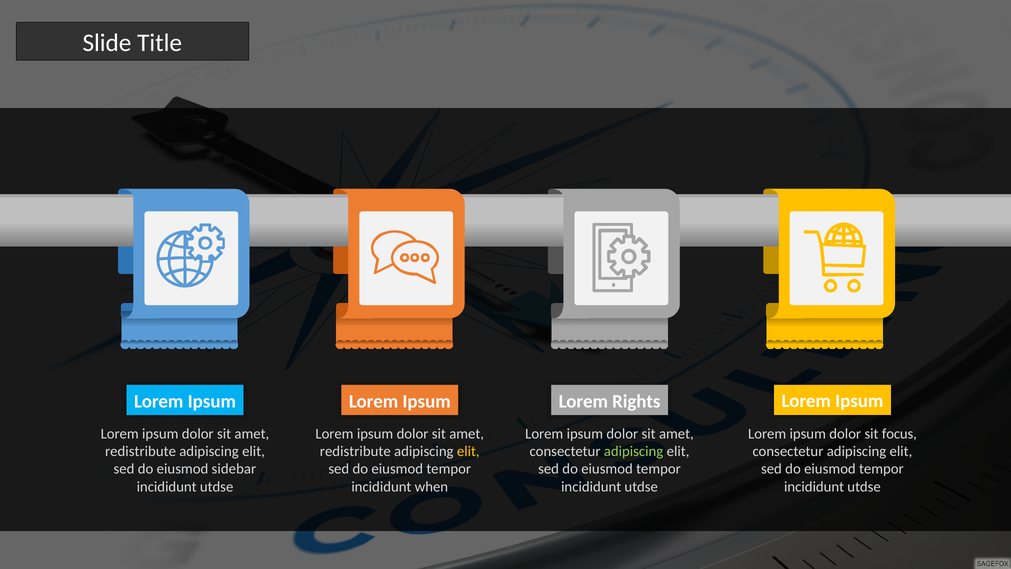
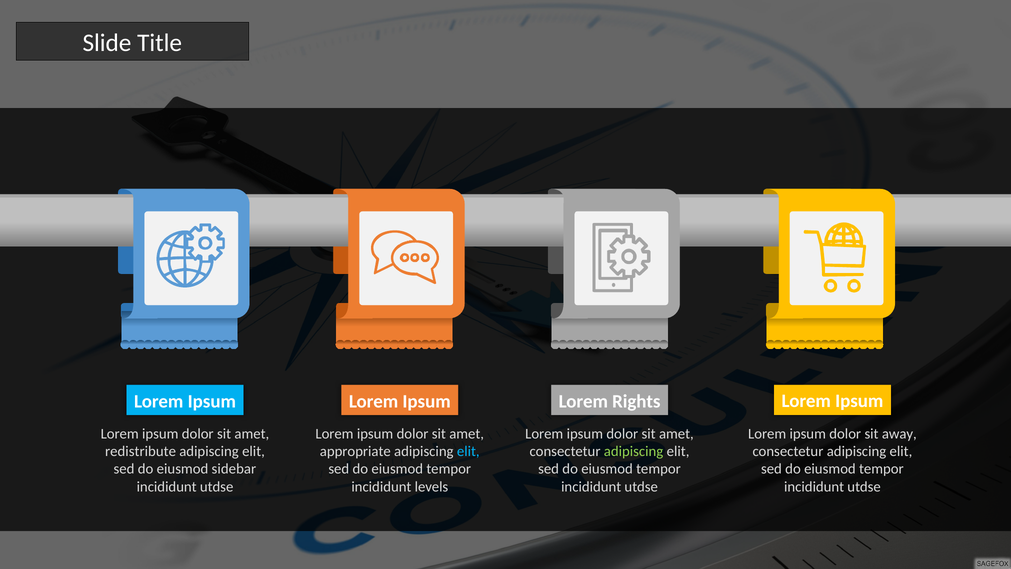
focus: focus -> away
redistribute at (355, 451): redistribute -> appropriate
elit at (468, 451) colour: yellow -> light blue
when: when -> levels
